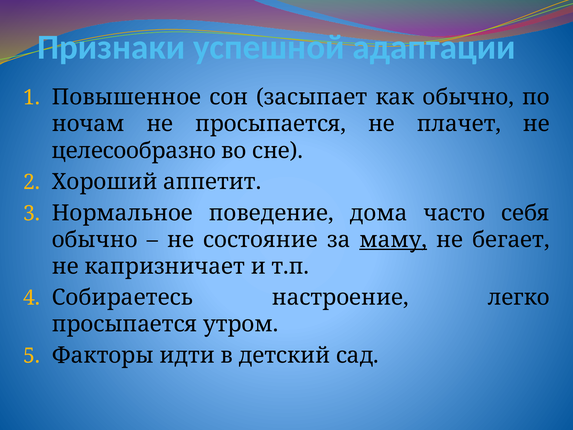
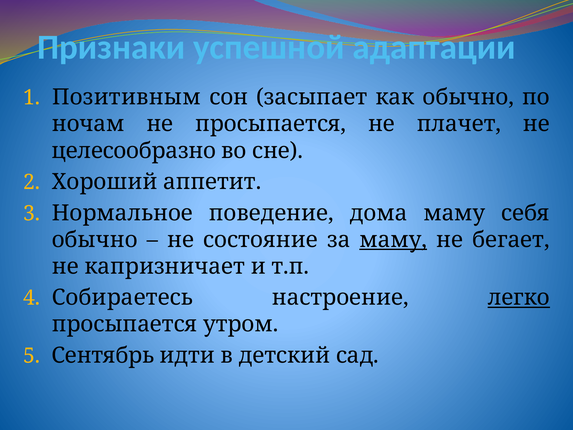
Повышенное: Повышенное -> Позитивным
дома часто: часто -> маму
легко underline: none -> present
Факторы: Факторы -> Сентябрь
